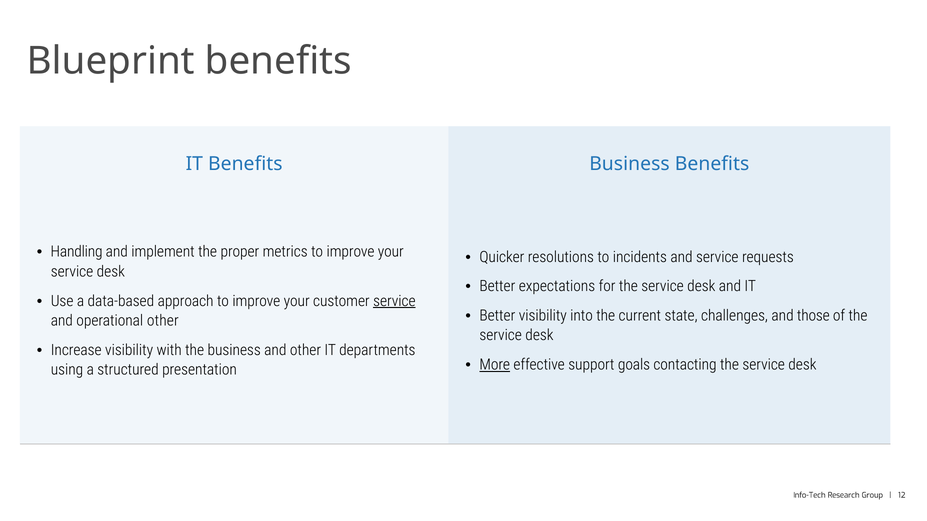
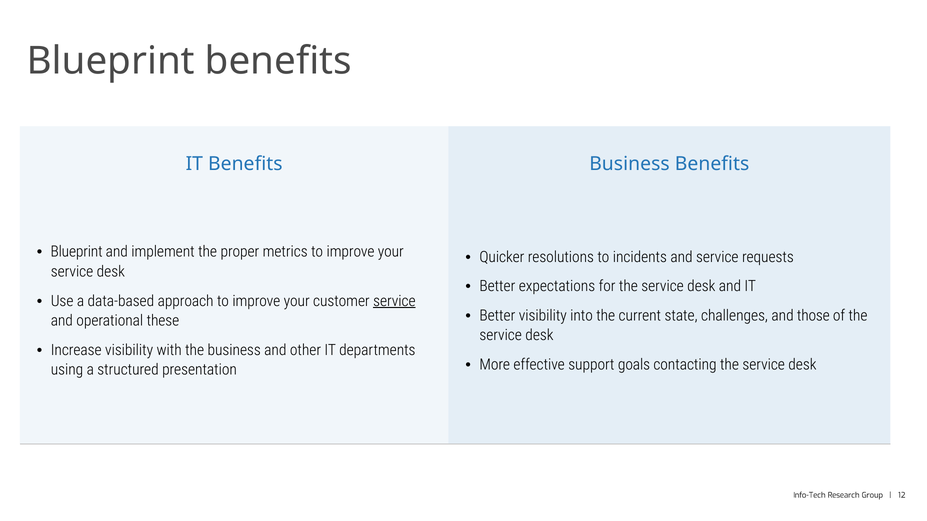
Handling at (77, 252): Handling -> Blueprint
operational other: other -> these
More underline: present -> none
